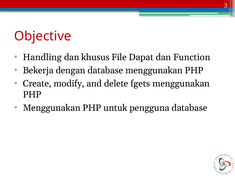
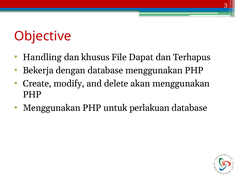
Function: Function -> Terhapus
fgets: fgets -> akan
pengguna: pengguna -> perlakuan
